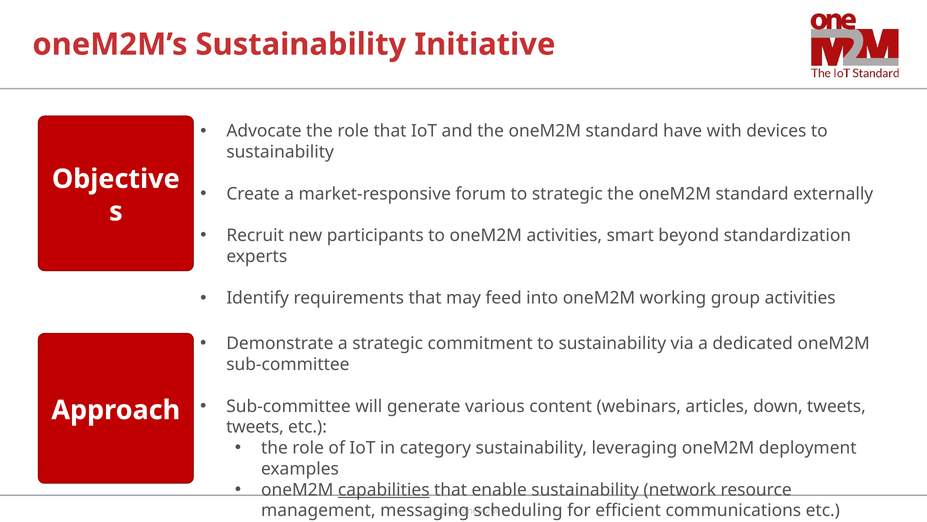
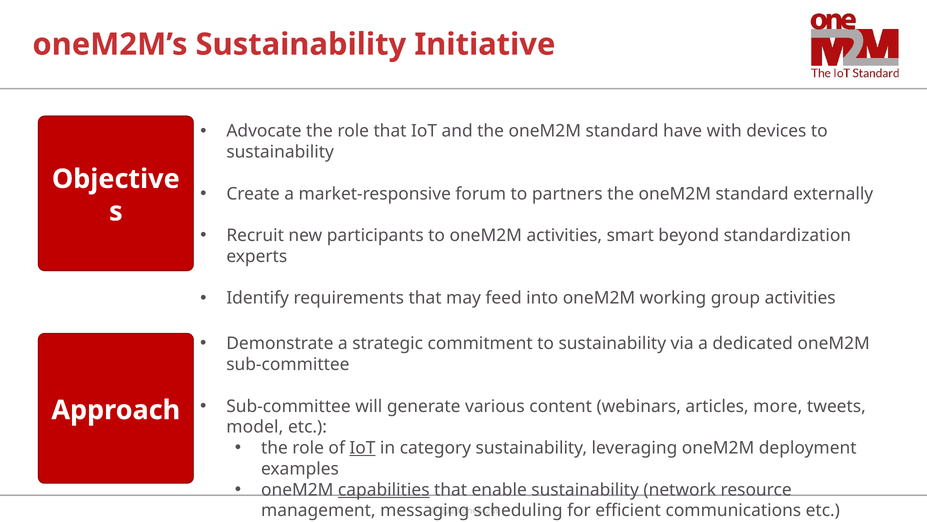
to strategic: strategic -> partners
down: down -> more
tweets at (255, 427): tweets -> model
IoT at (362, 448) underline: none -> present
